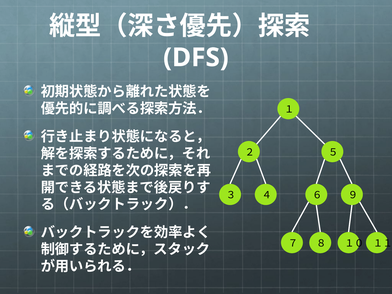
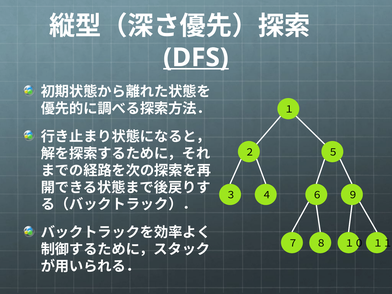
DFS underline: none -> present
